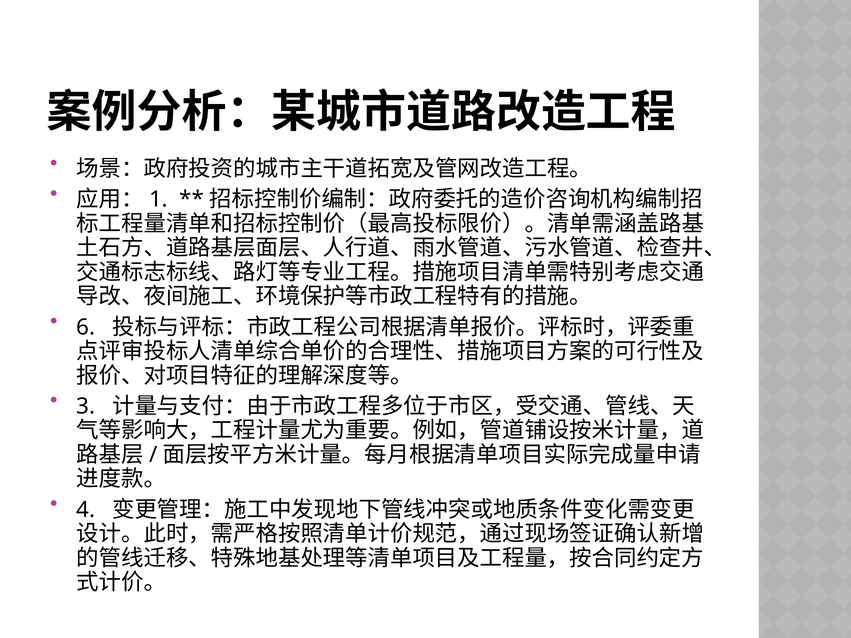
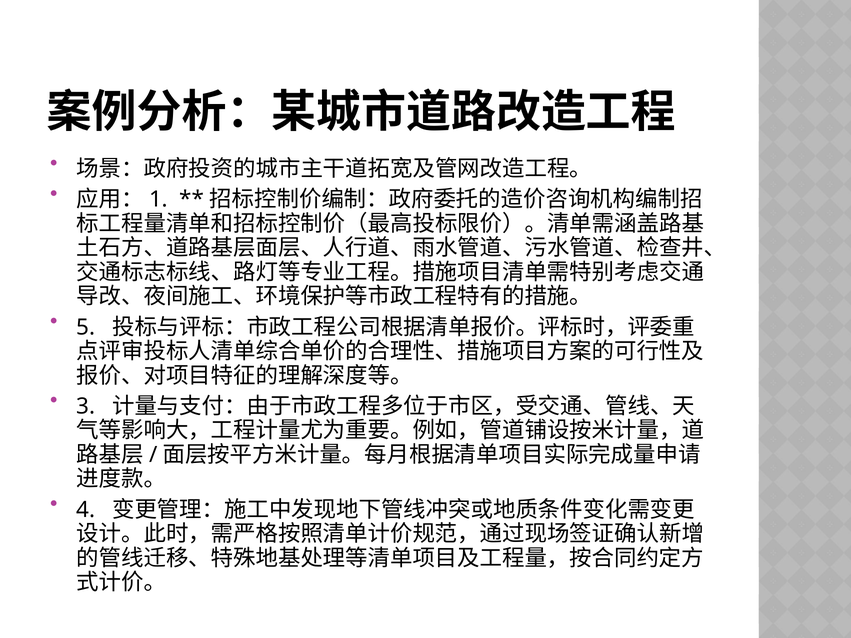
6: 6 -> 5
